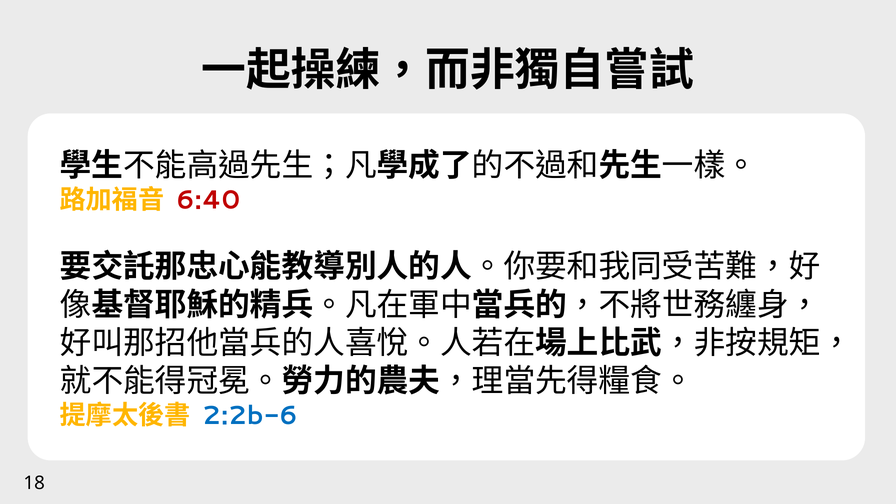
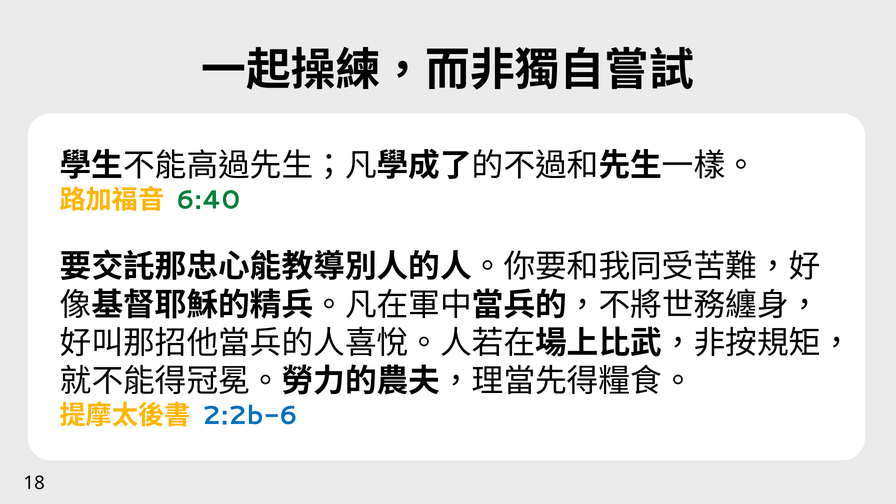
6:40 colour: red -> green
